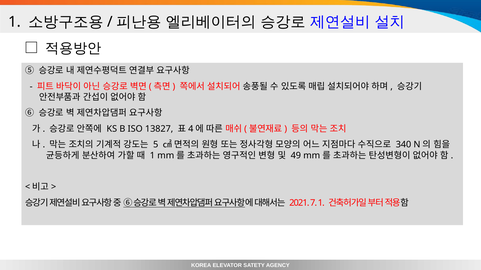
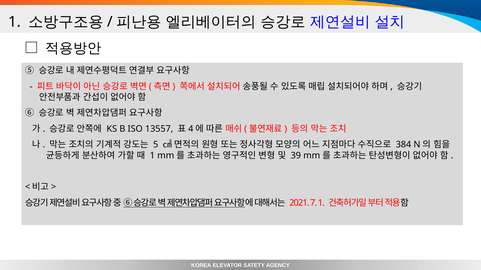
13827: 13827 -> 13557
340: 340 -> 384
49: 49 -> 39
